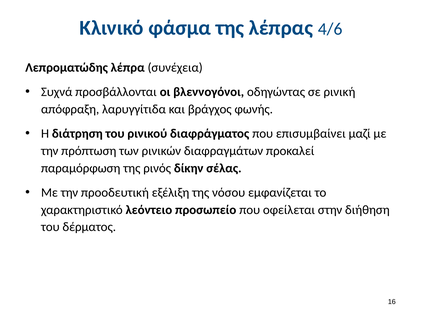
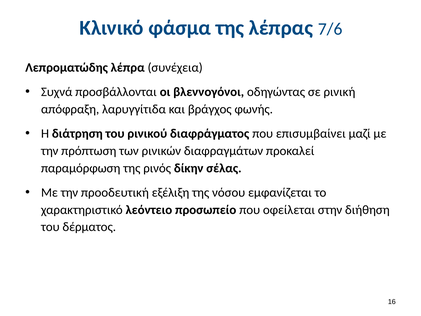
4/6: 4/6 -> 7/6
